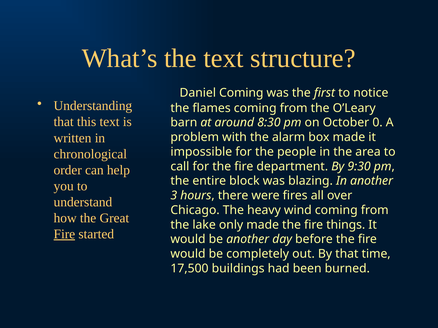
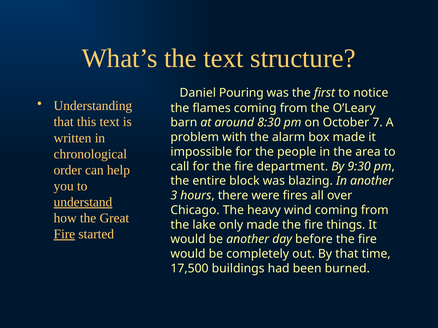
Daniel Coming: Coming -> Pouring
0: 0 -> 7
understand underline: none -> present
